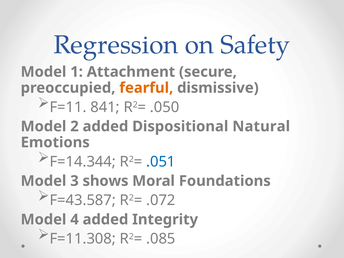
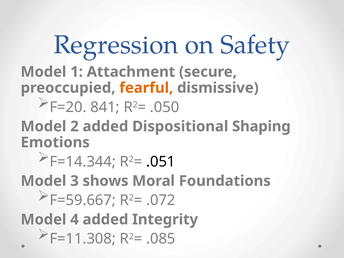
F=11: F=11 -> F=20
Natural: Natural -> Shaping
.051 colour: blue -> black
F=43.587: F=43.587 -> F=59.667
